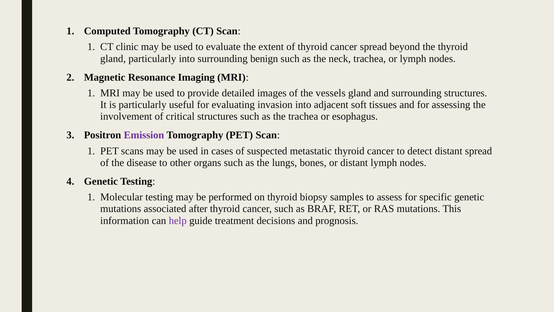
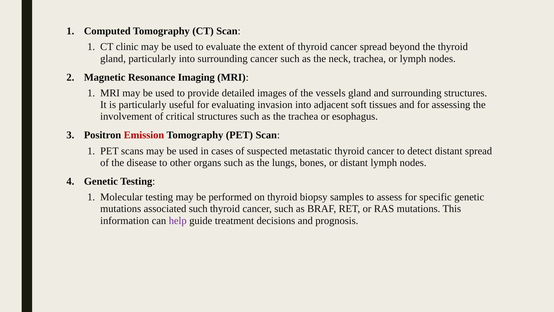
surrounding benign: benign -> cancer
Emission colour: purple -> red
associated after: after -> such
